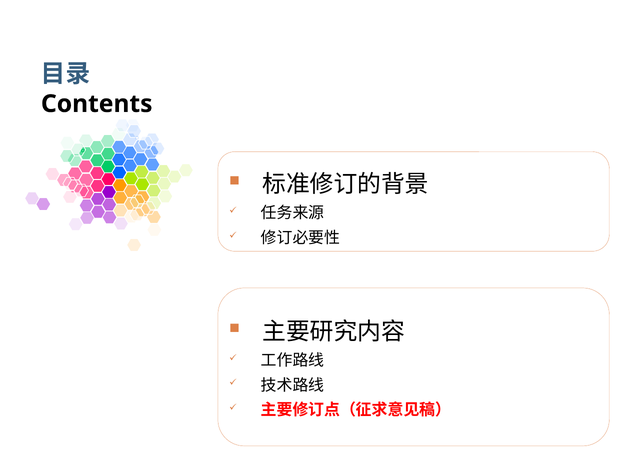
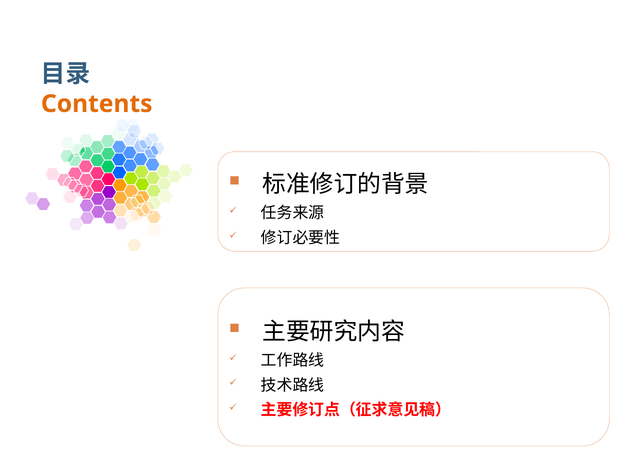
Contents colour: black -> orange
